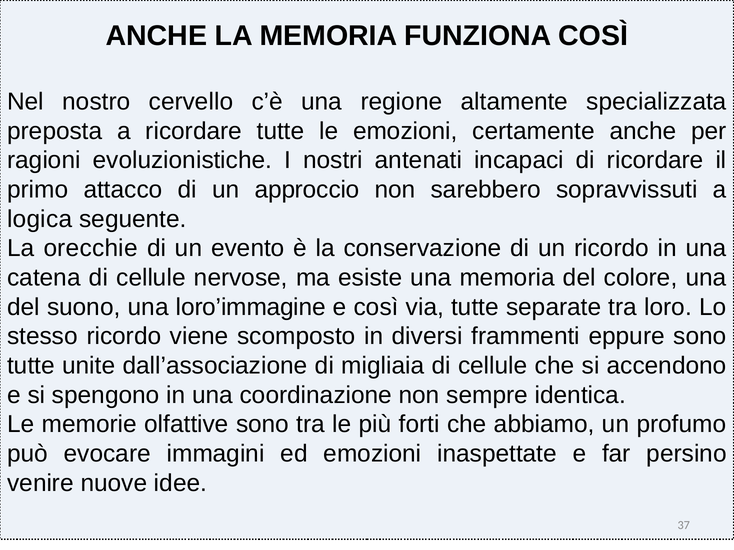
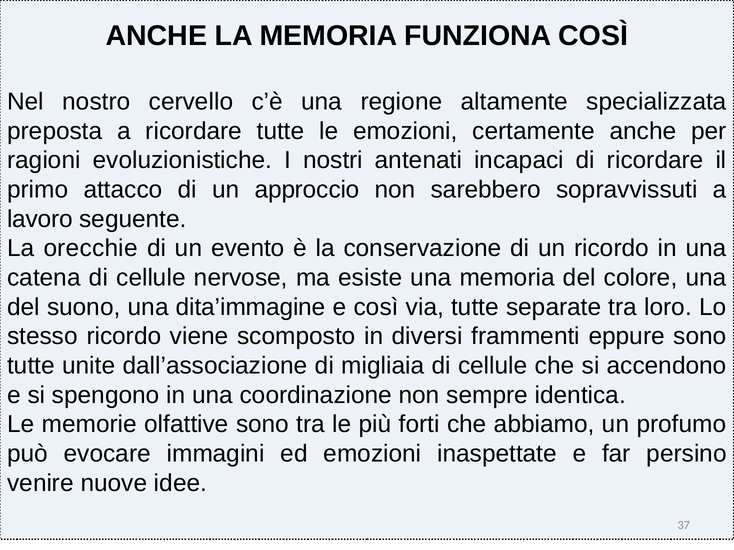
logica: logica -> lavoro
loro’immagine: loro’immagine -> dita’immagine
